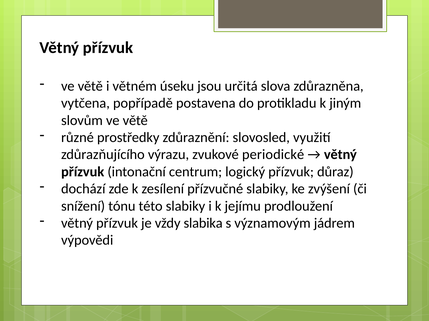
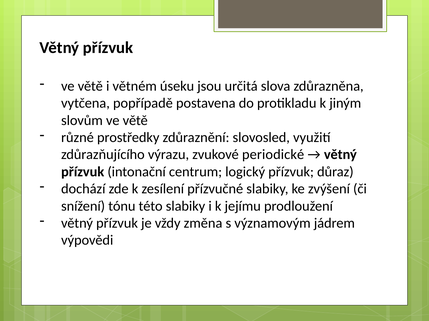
slabika: slabika -> změna
